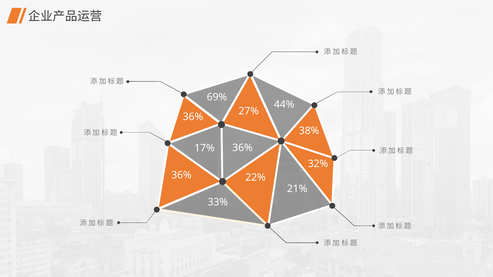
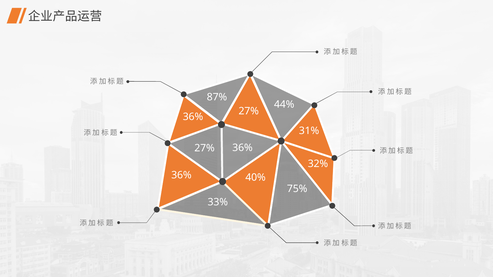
69%: 69% -> 87%
38%: 38% -> 31%
17% at (204, 148): 17% -> 27%
22%: 22% -> 40%
21%: 21% -> 75%
